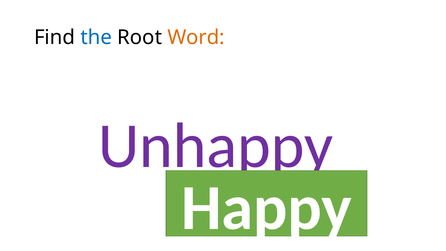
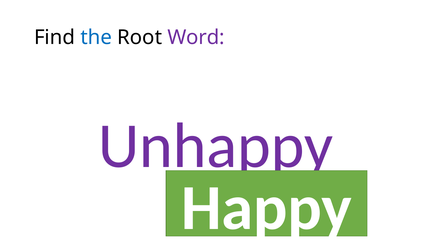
Word colour: orange -> purple
